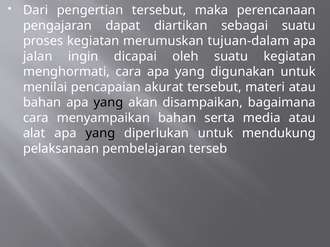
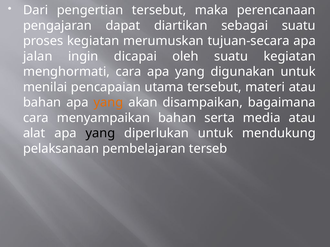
tujuan-dalam: tujuan-dalam -> tujuan-secara
akurat: akurat -> utama
yang at (108, 103) colour: black -> orange
